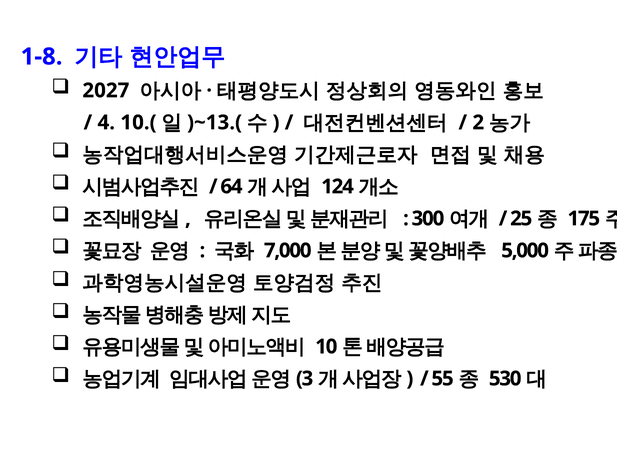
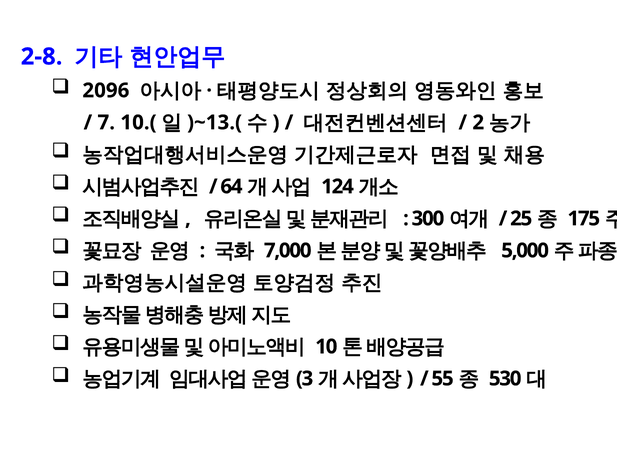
1-8: 1-8 -> 2-8
2027: 2027 -> 2096
4: 4 -> 7
